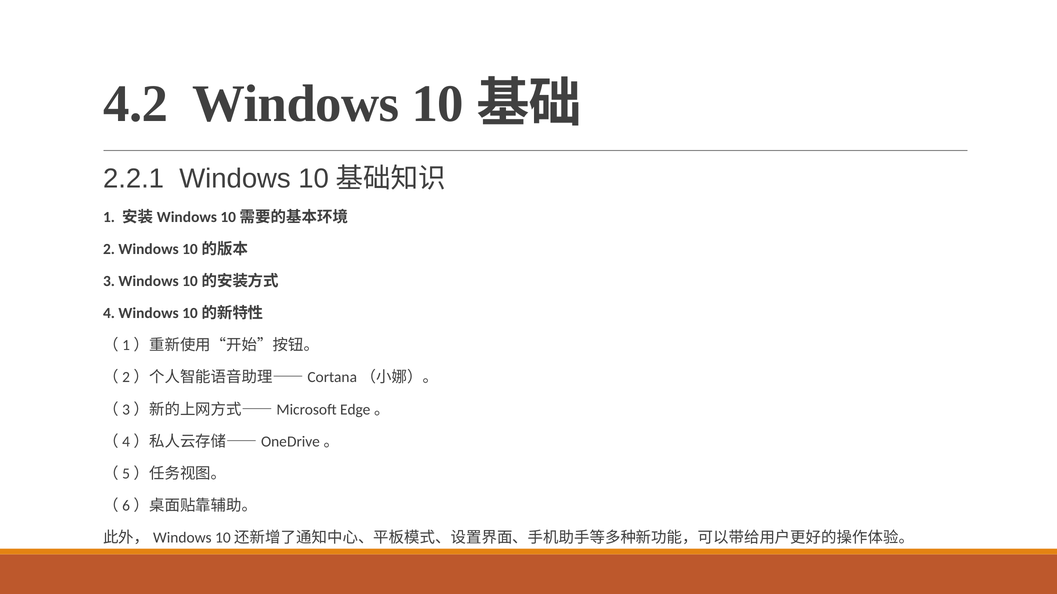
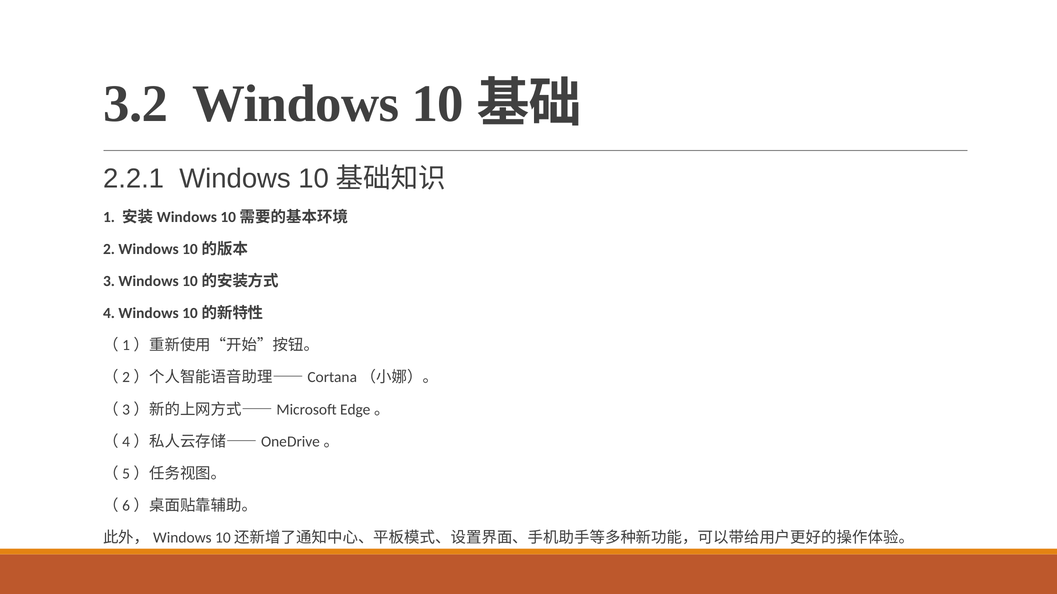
4.2: 4.2 -> 3.2
